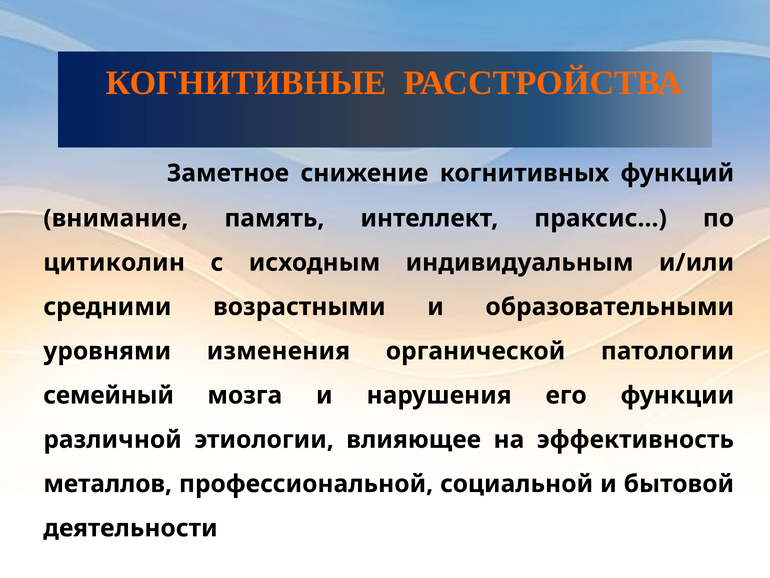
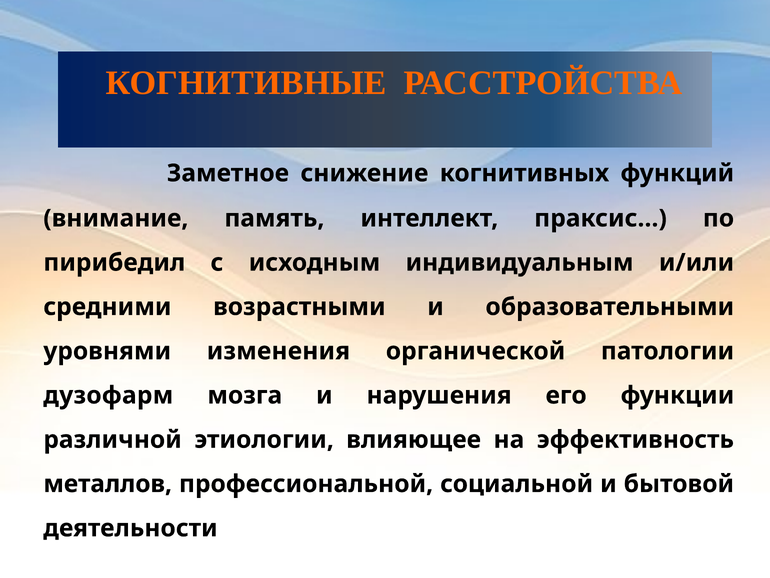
цитиколин: цитиколин -> пирибедил
семейный: семейный -> дузофарм
